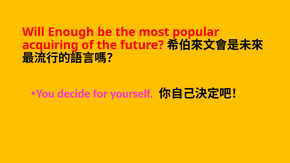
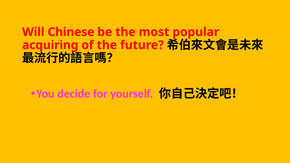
Enough: Enough -> Chinese
